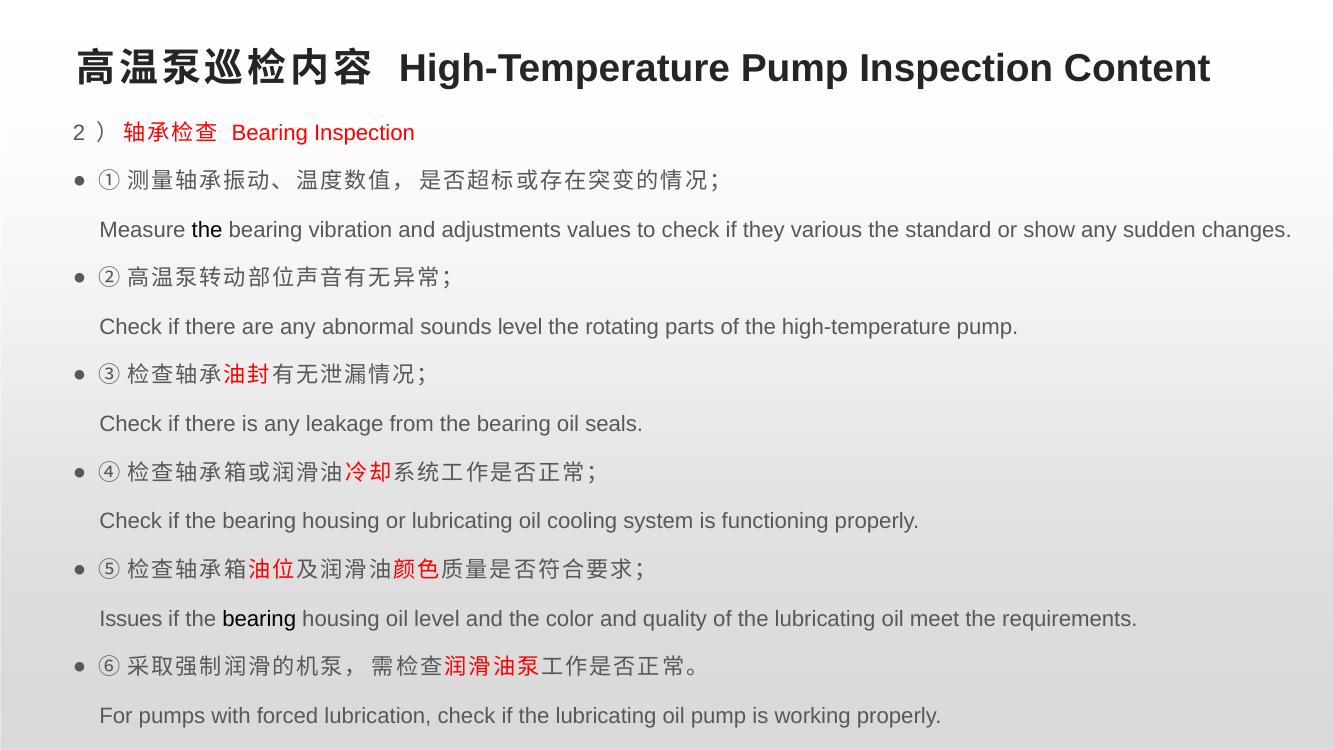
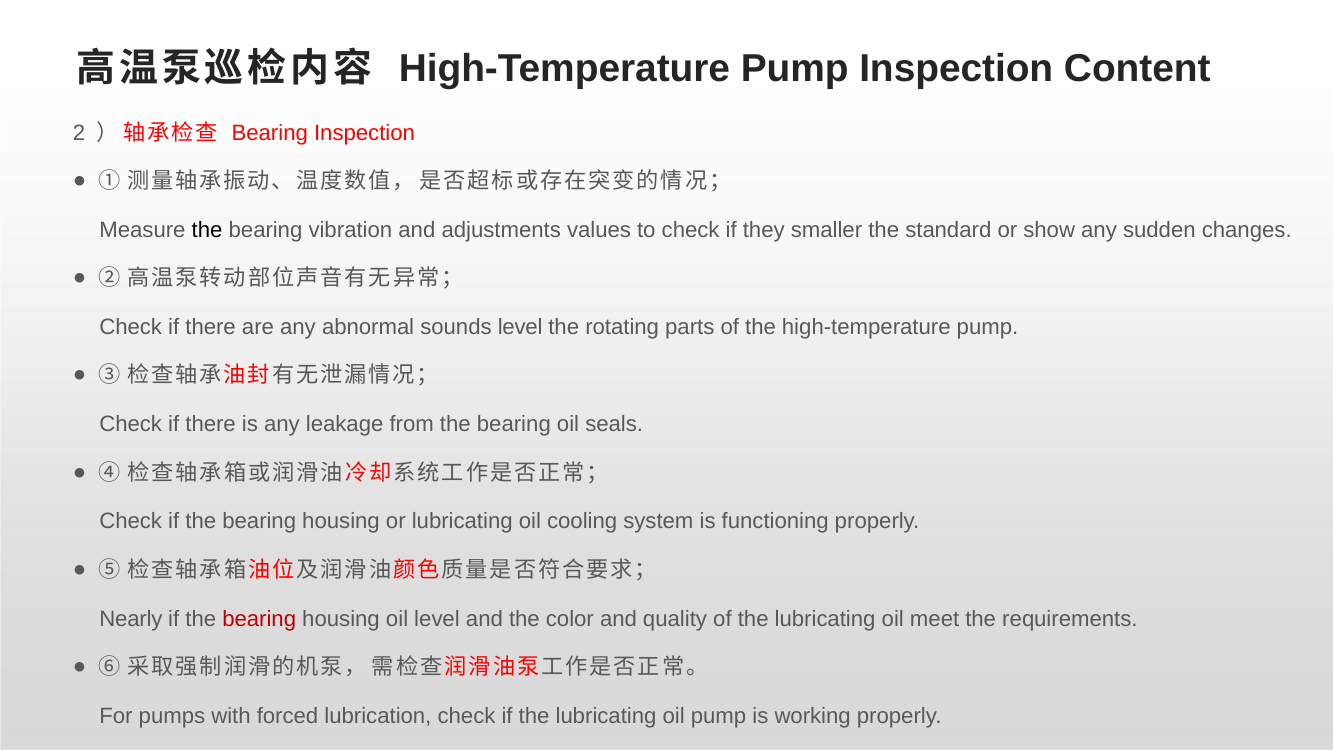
various: various -> smaller
Issues: Issues -> Nearly
bearing at (259, 619) colour: black -> red
